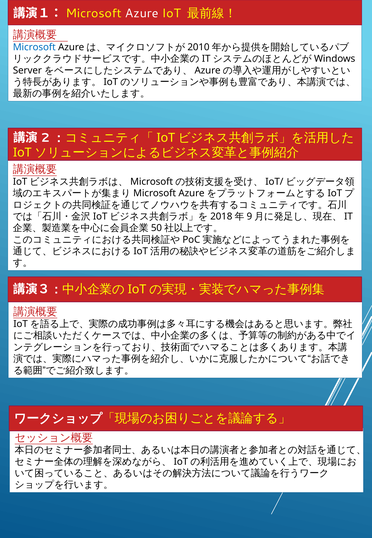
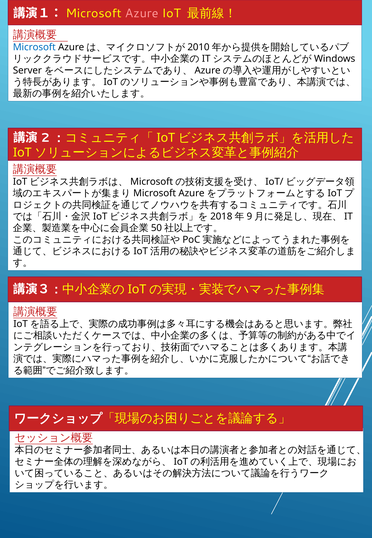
Azure colour: white -> pink
